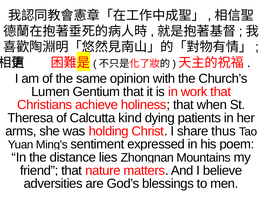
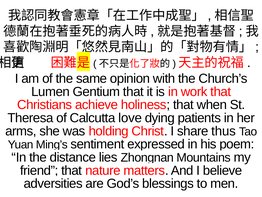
kind: kind -> love
